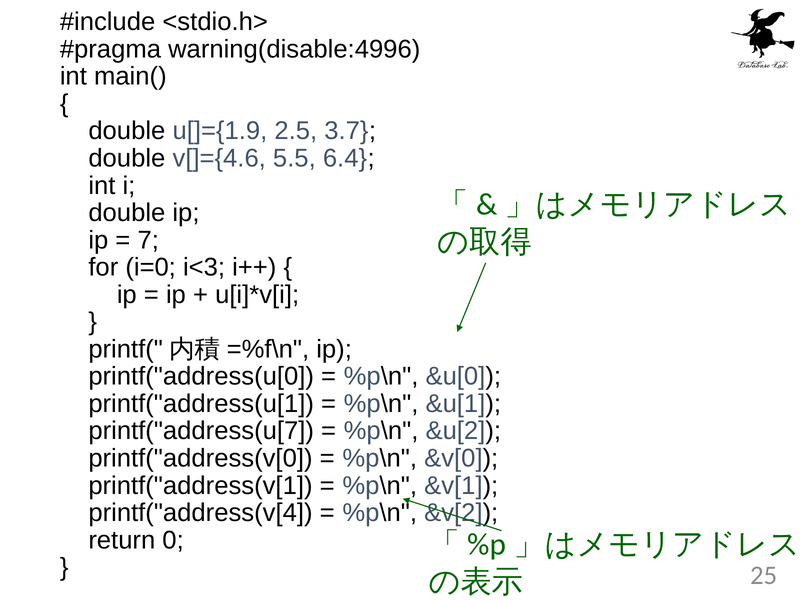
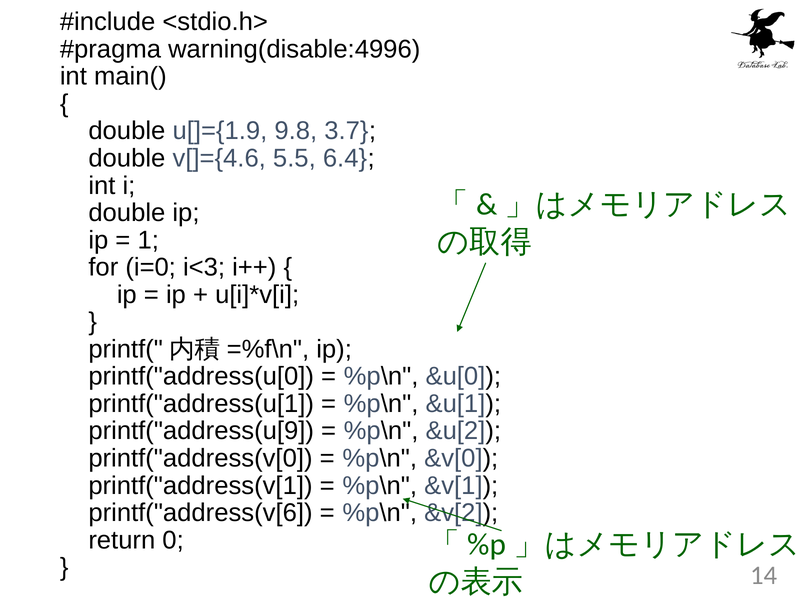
2.5: 2.5 -> 9.8
7: 7 -> 1
printf("address(u[7: printf("address(u[7 -> printf("address(u[9
printf("address(v[4: printf("address(v[4 -> printf("address(v[6
25: 25 -> 14
